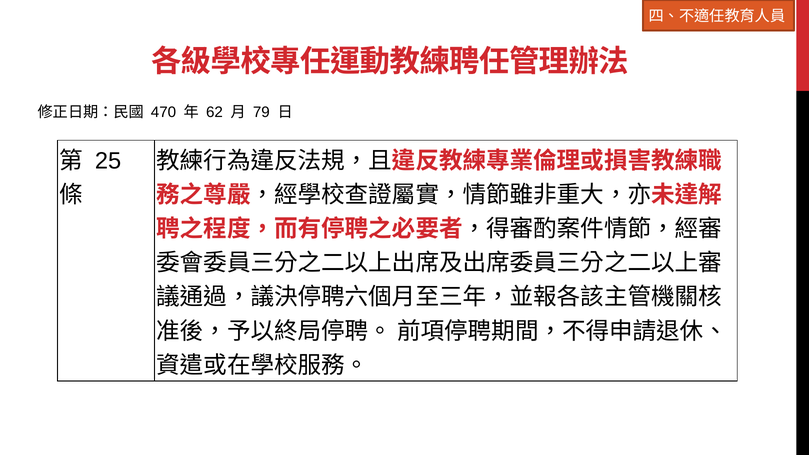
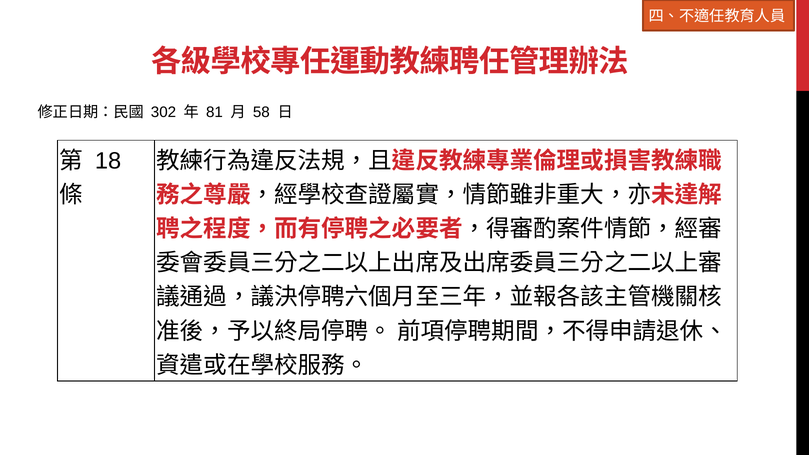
470: 470 -> 302
62: 62 -> 81
79: 79 -> 58
25: 25 -> 18
